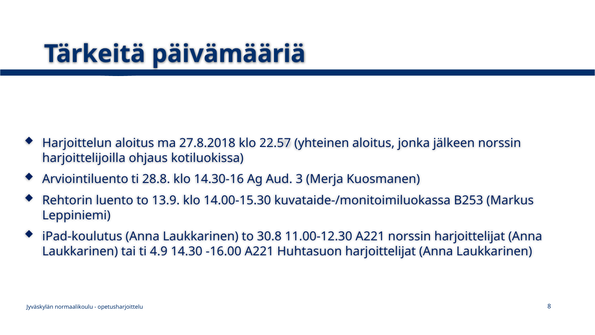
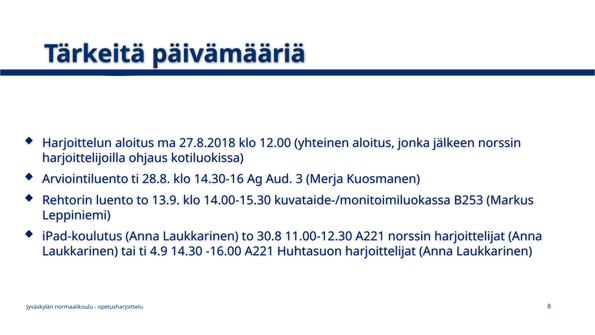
22.57: 22.57 -> 12.00
